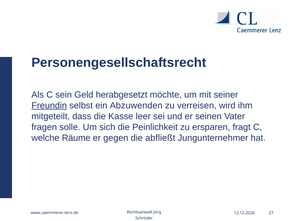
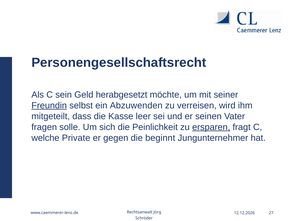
ersparen underline: none -> present
Räume: Räume -> Private
abfließt: abfließt -> beginnt
